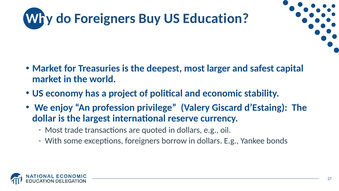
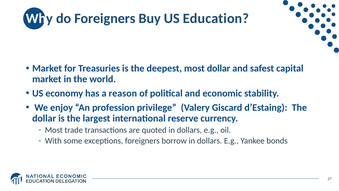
most larger: larger -> dollar
project: project -> reason
